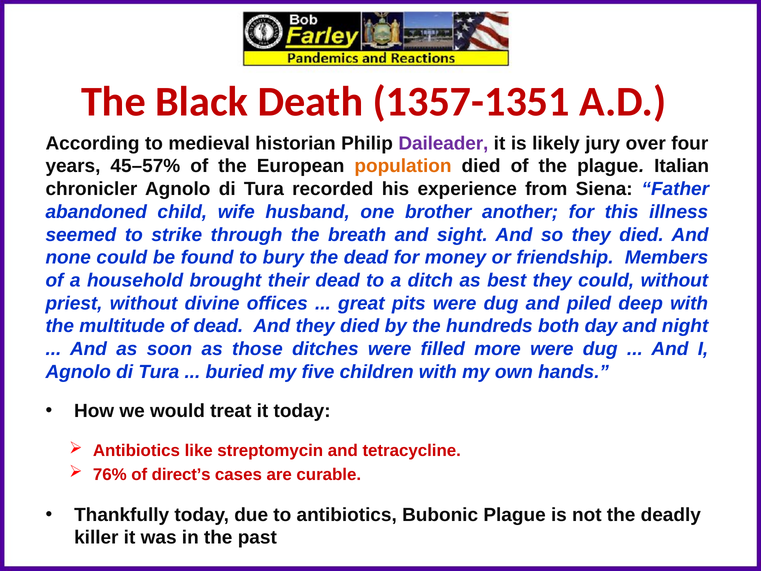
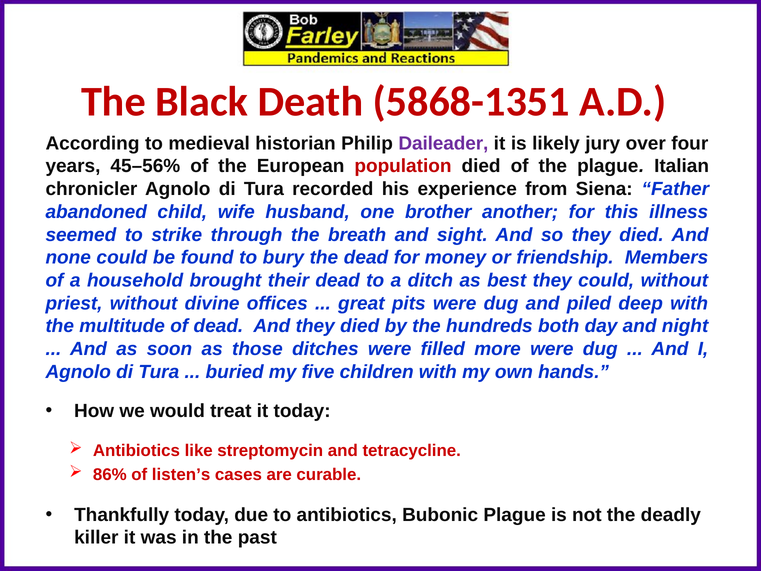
1357-1351: 1357-1351 -> 5868-1351
45–57%: 45–57% -> 45–56%
population colour: orange -> red
76%: 76% -> 86%
direct’s: direct’s -> listen’s
